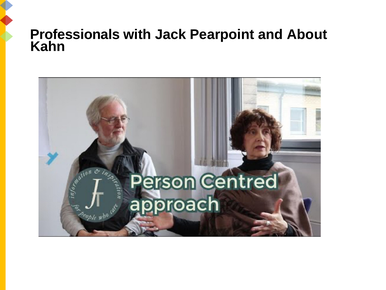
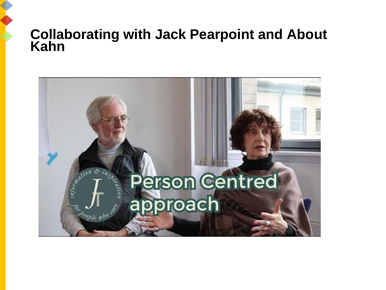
Professionals: Professionals -> Collaborating
